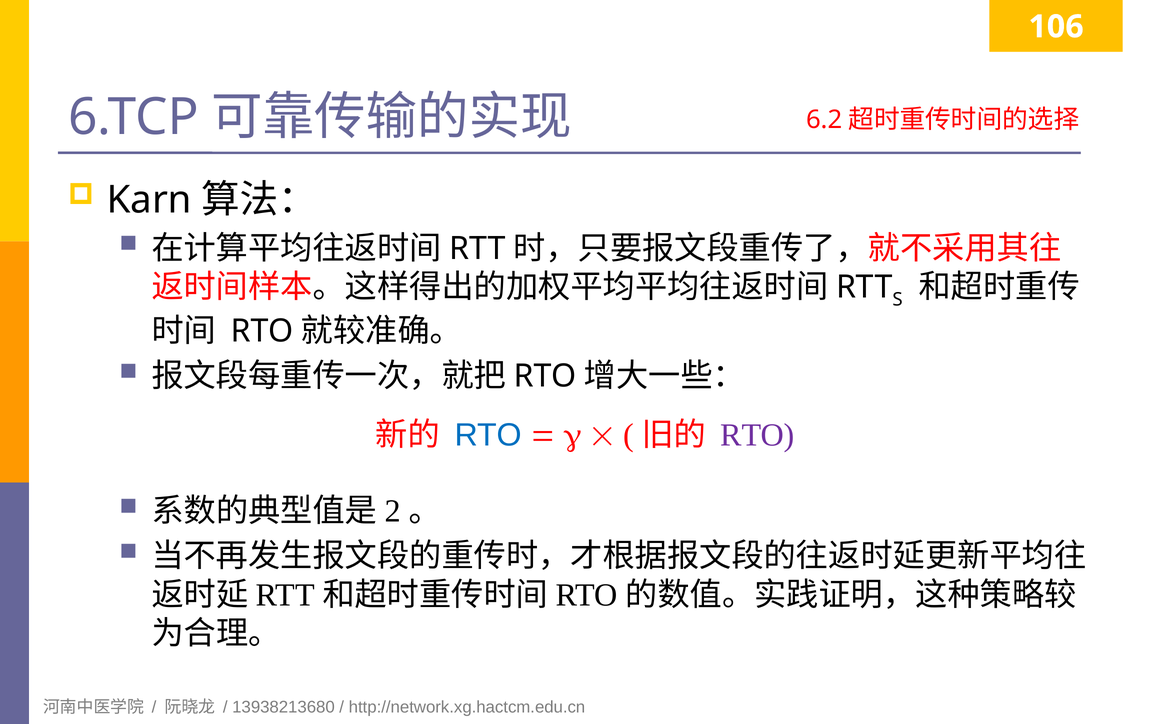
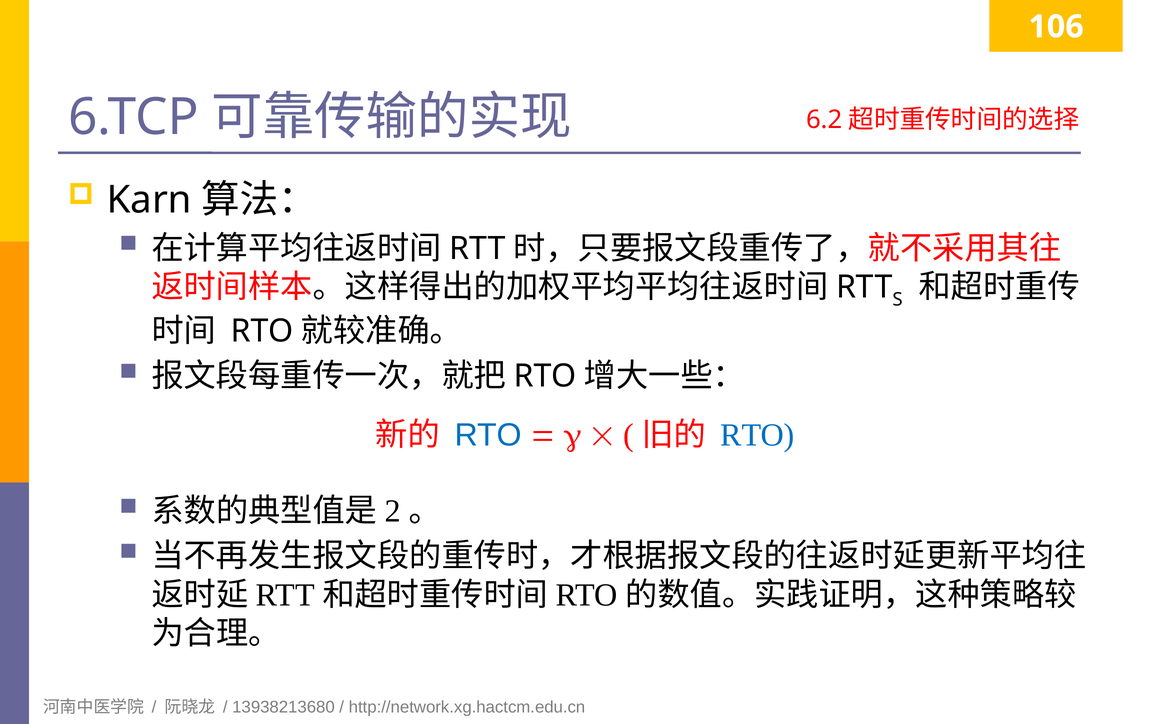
RTO at (757, 435) colour: purple -> blue
